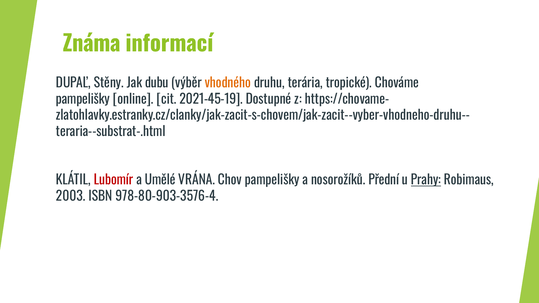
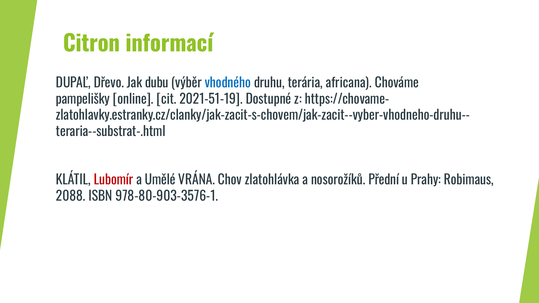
Známa: Známa -> Citron
Stěny: Stěny -> Dřevo
vhodného colour: orange -> blue
tropické: tropické -> africana
2021-45-19: 2021-45-19 -> 2021-51-19
Chov pampelišky: pampelišky -> zlatohlávka
Prahy underline: present -> none
2003: 2003 -> 2088
978-80-903-3576-4: 978-80-903-3576-4 -> 978-80-903-3576-1
